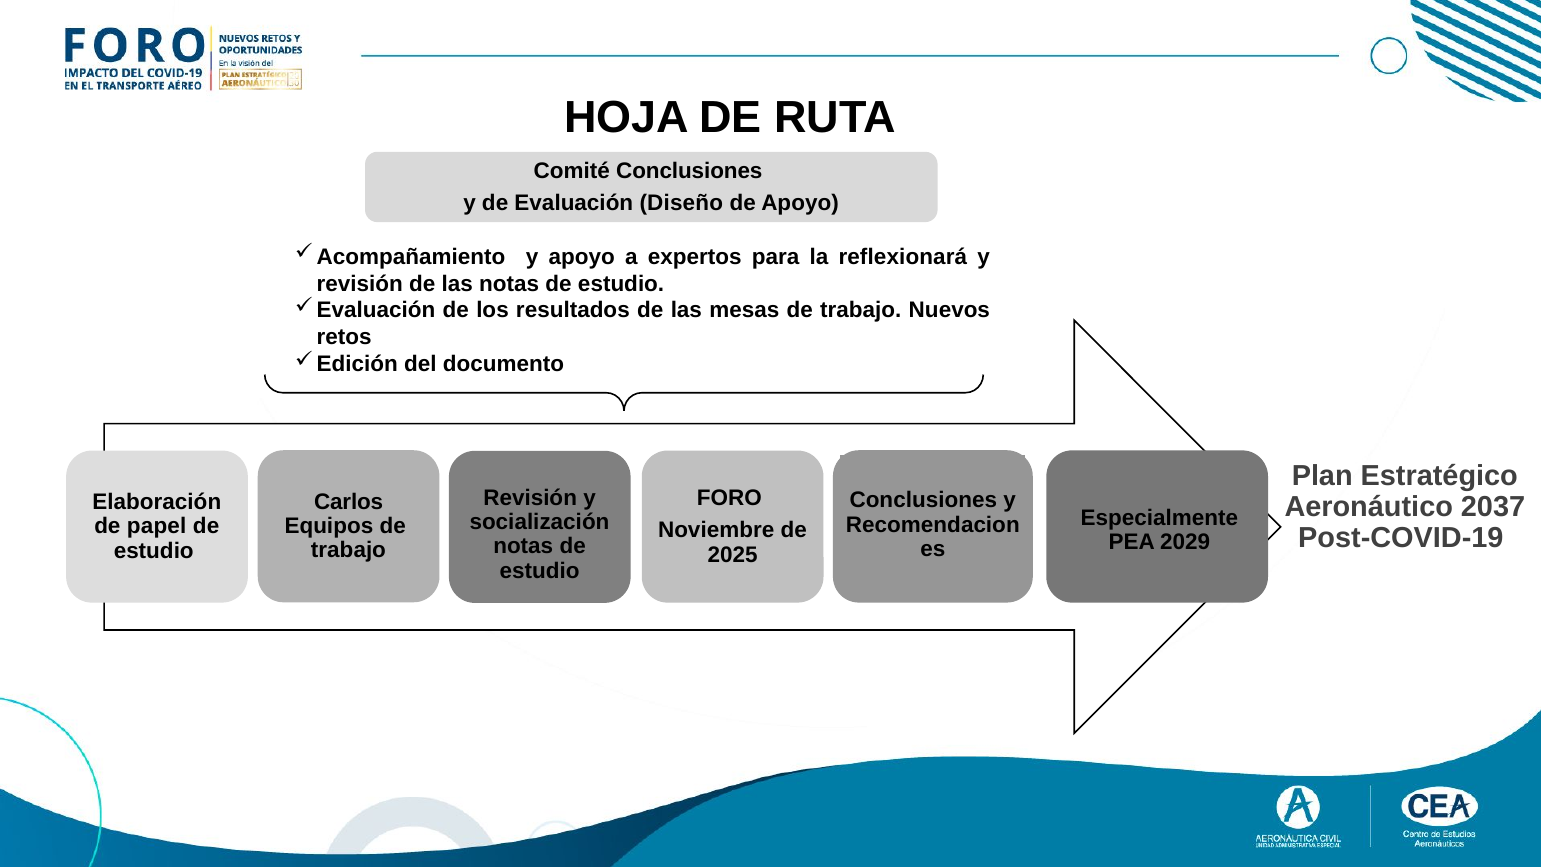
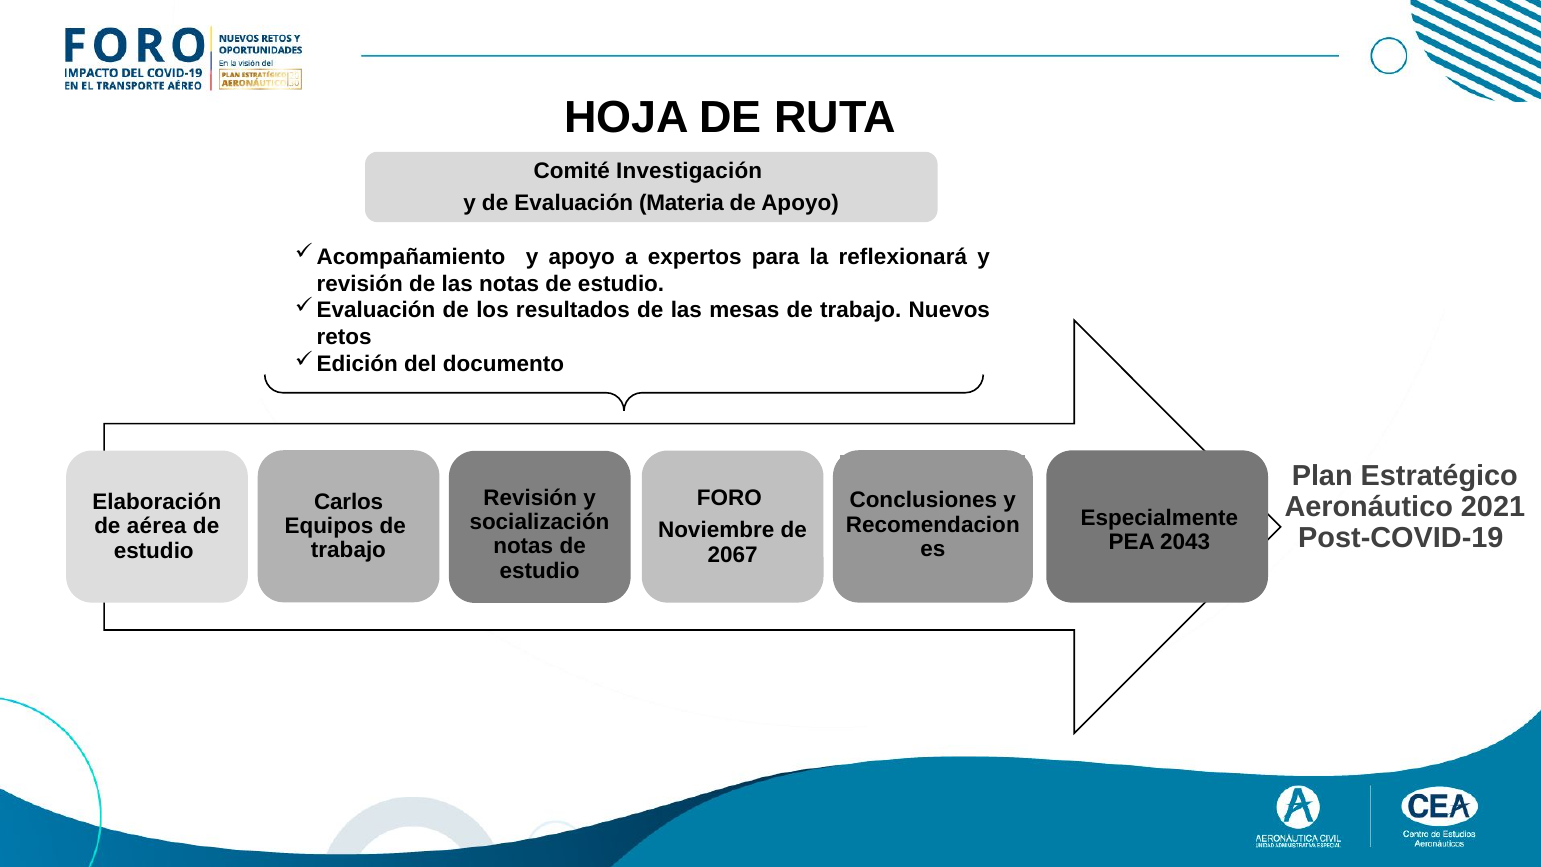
Comité Conclusiones: Conclusiones -> Investigación
Diseño: Diseño -> Materia
2037: 2037 -> 2021
papel: papel -> aérea
2029: 2029 -> 2043
2025: 2025 -> 2067
